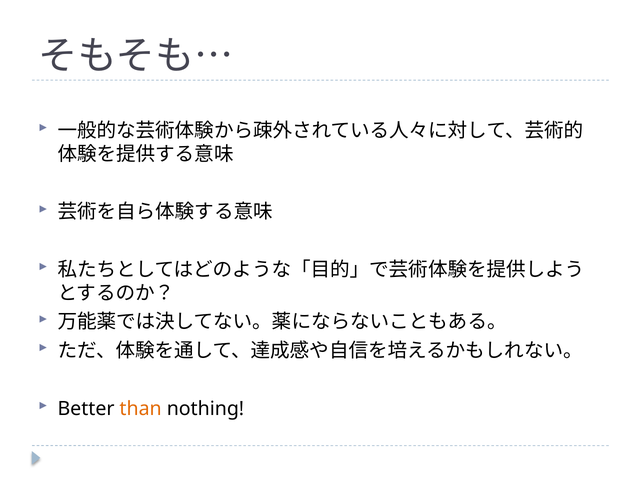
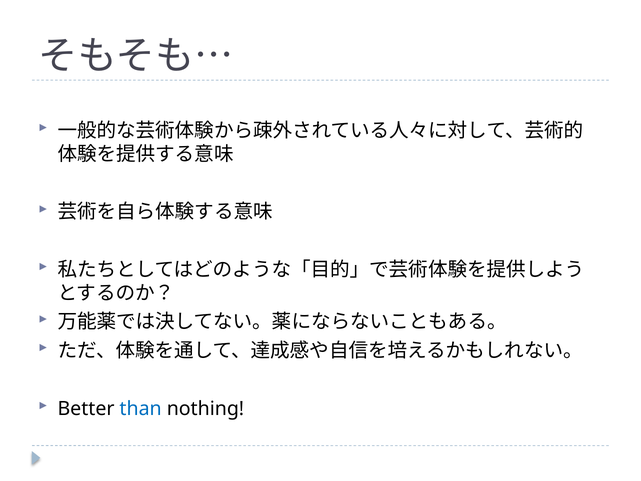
than colour: orange -> blue
